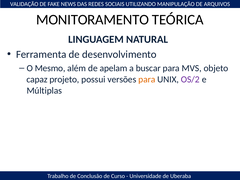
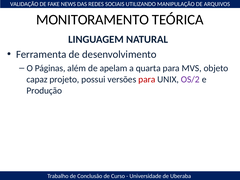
Mesmo: Mesmo -> Páginas
buscar: buscar -> quarta
para at (147, 79) colour: orange -> red
Múltiplas: Múltiplas -> Produção
